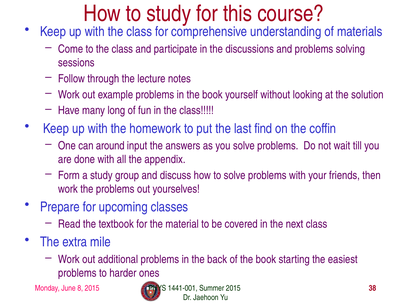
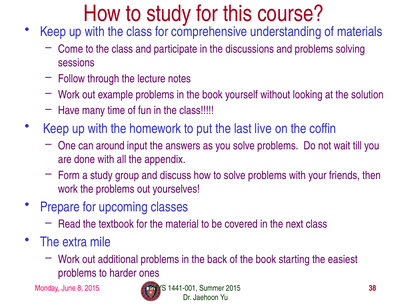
long: long -> time
find: find -> live
